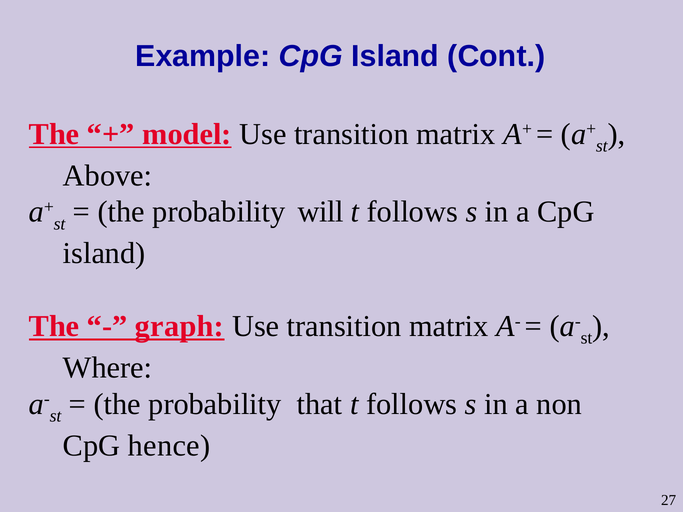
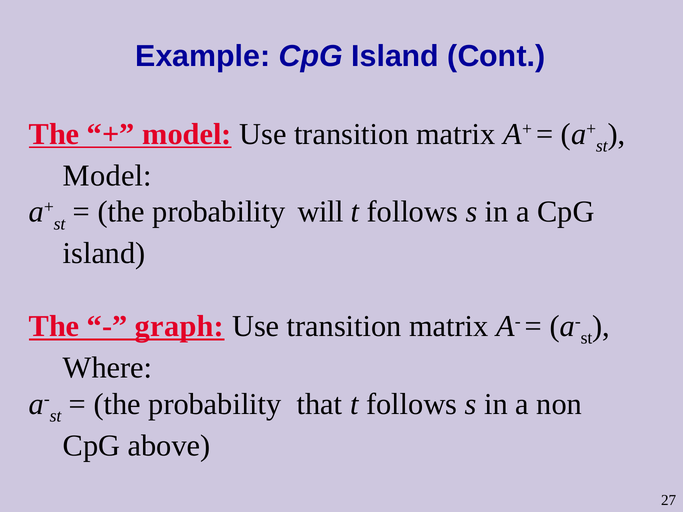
Above at (108, 176): Above -> Model
hence: hence -> above
